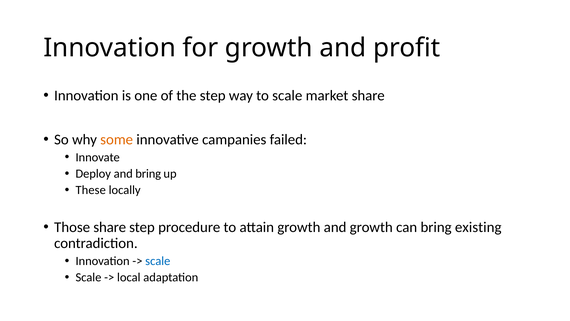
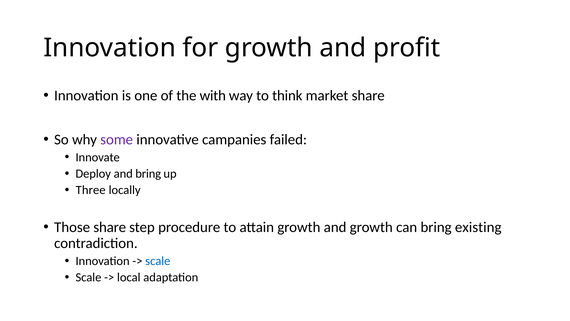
the step: step -> with
to scale: scale -> think
some colour: orange -> purple
These: These -> Three
